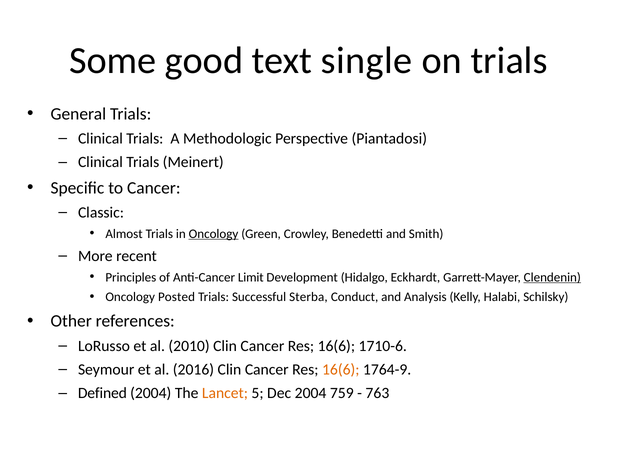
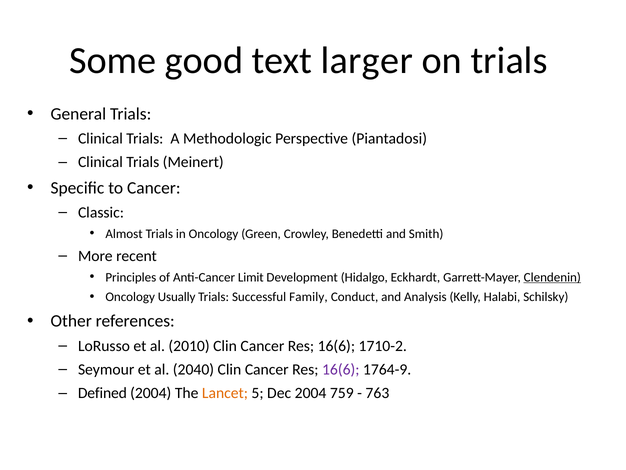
single: single -> larger
Oncology at (214, 233) underline: present -> none
Posted: Posted -> Usually
Sterba: Sterba -> Family
1710-6: 1710-6 -> 1710-2
2016: 2016 -> 2040
16(6 at (341, 369) colour: orange -> purple
